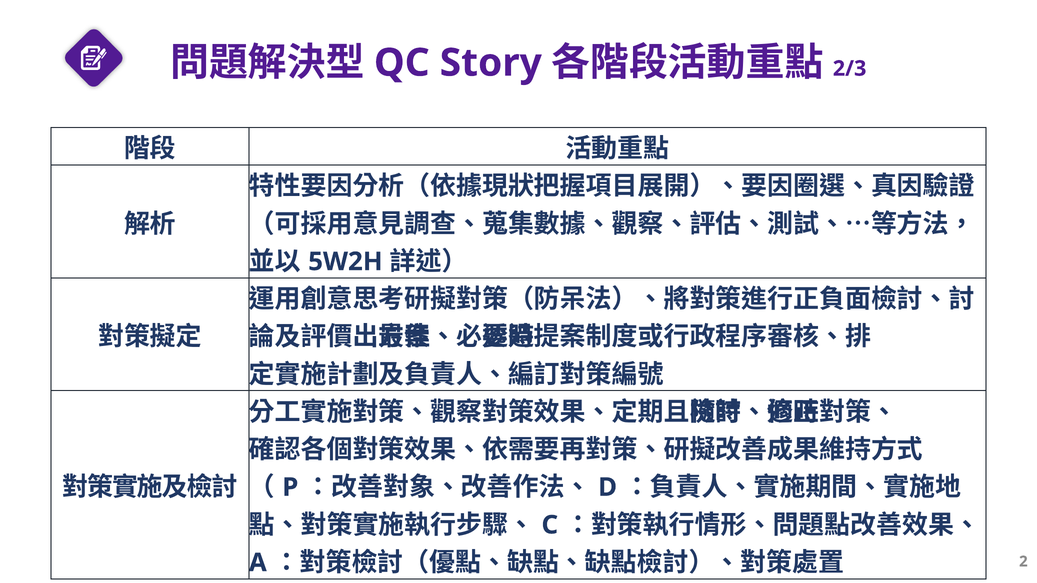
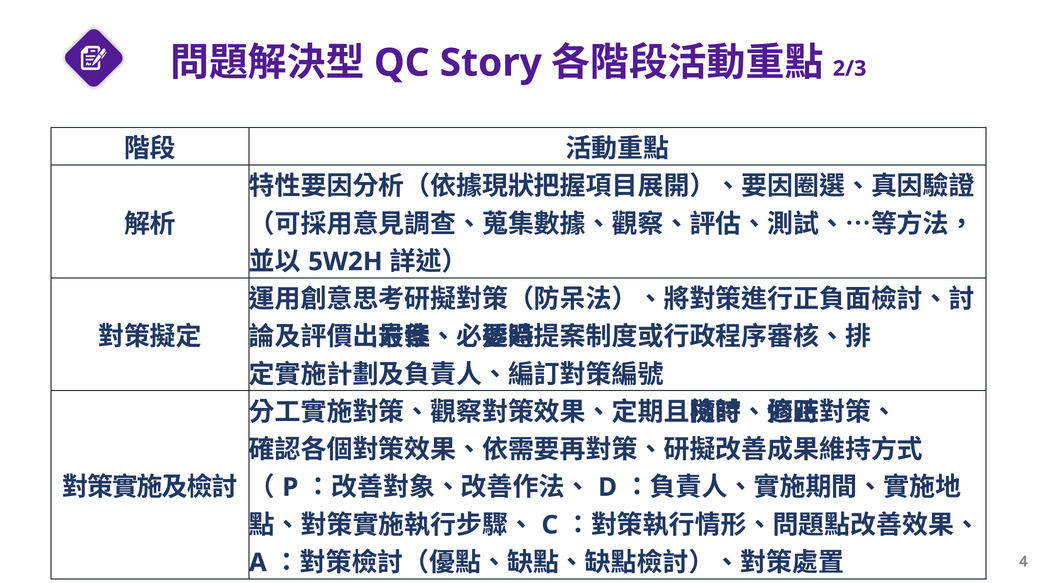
2: 2 -> 4
